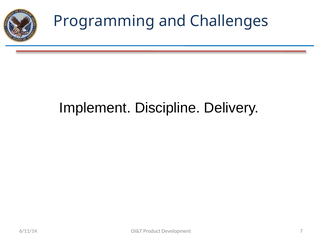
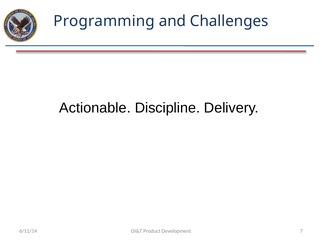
Implement: Implement -> Actionable
